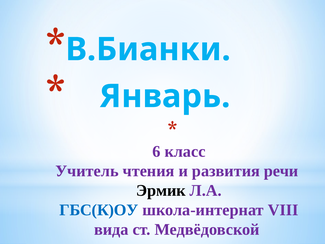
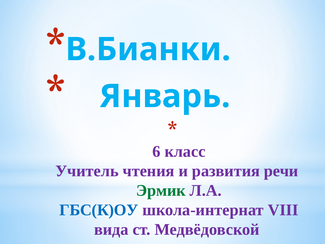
Эрмик colour: black -> green
